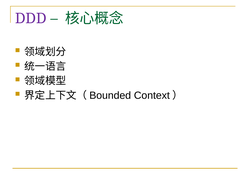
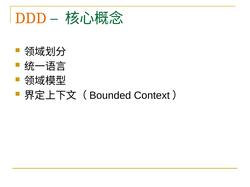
DDD colour: purple -> orange
